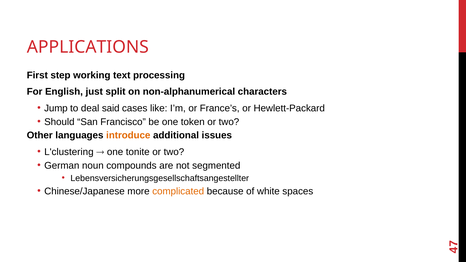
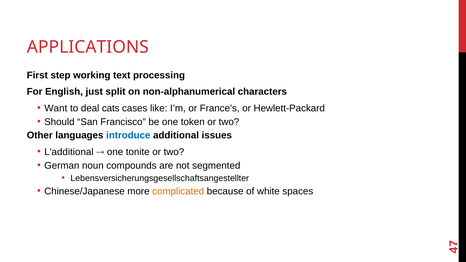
Jump: Jump -> Want
said: said -> cats
introduce colour: orange -> blue
L'clustering: L'clustering -> L'additional
